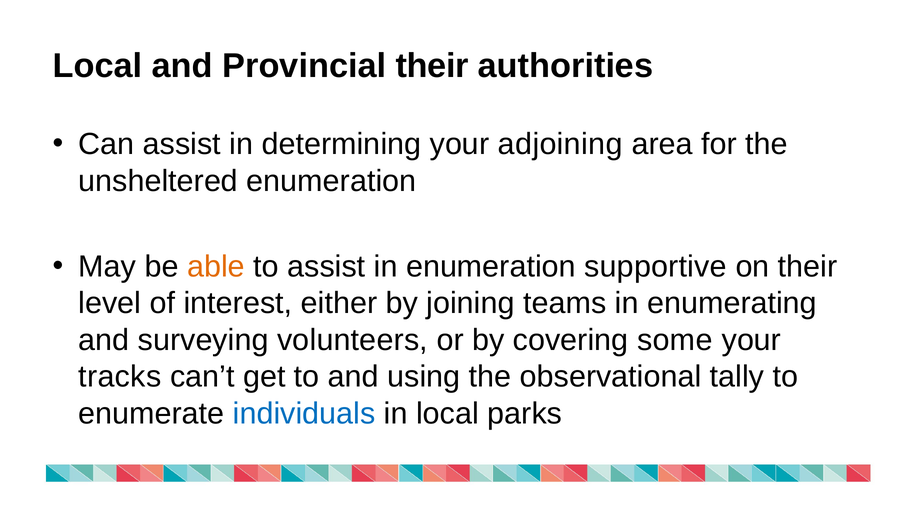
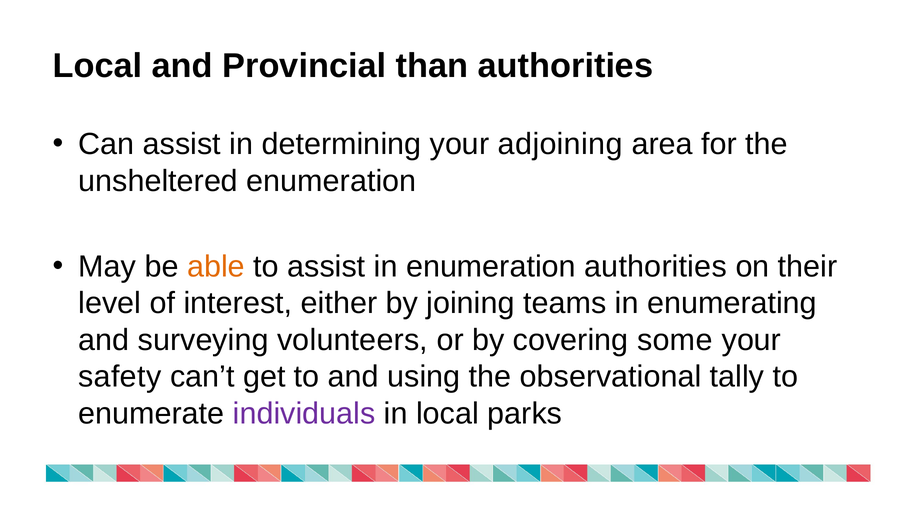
Provincial their: their -> than
enumeration supportive: supportive -> authorities
tracks: tracks -> safety
individuals colour: blue -> purple
